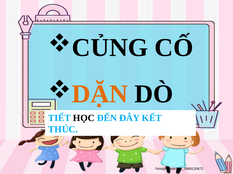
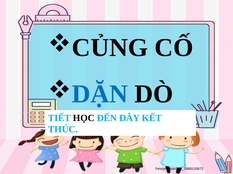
DẶN colour: orange -> blue
